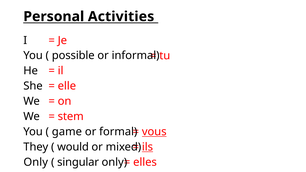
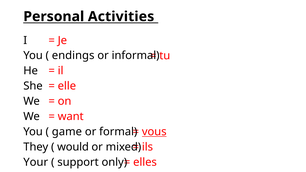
possible: possible -> endings
stem: stem -> want
ils underline: present -> none
Only at (36, 162): Only -> Your
singular: singular -> support
